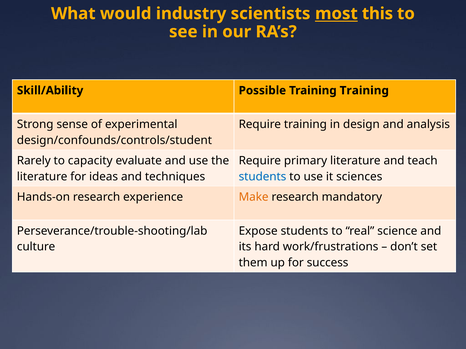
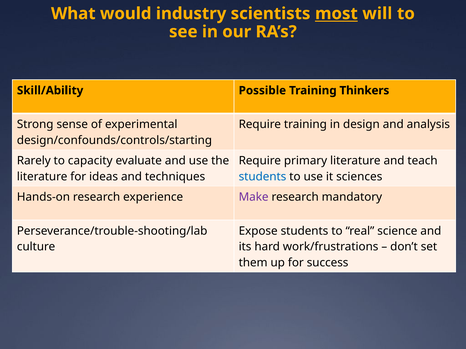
this: this -> will
Training Training: Training -> Thinkers
design/confounds/controls/student: design/confounds/controls/student -> design/confounds/controls/starting
Make colour: orange -> purple
